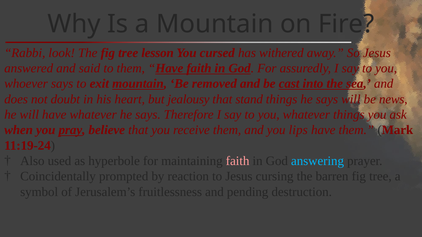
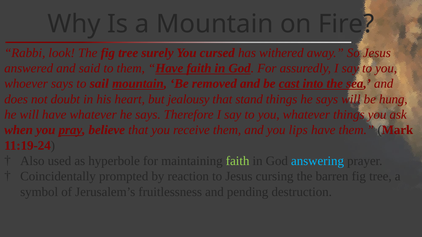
lesson: lesson -> surely
exit: exit -> sail
news: news -> hung
faith at (238, 161) colour: pink -> light green
